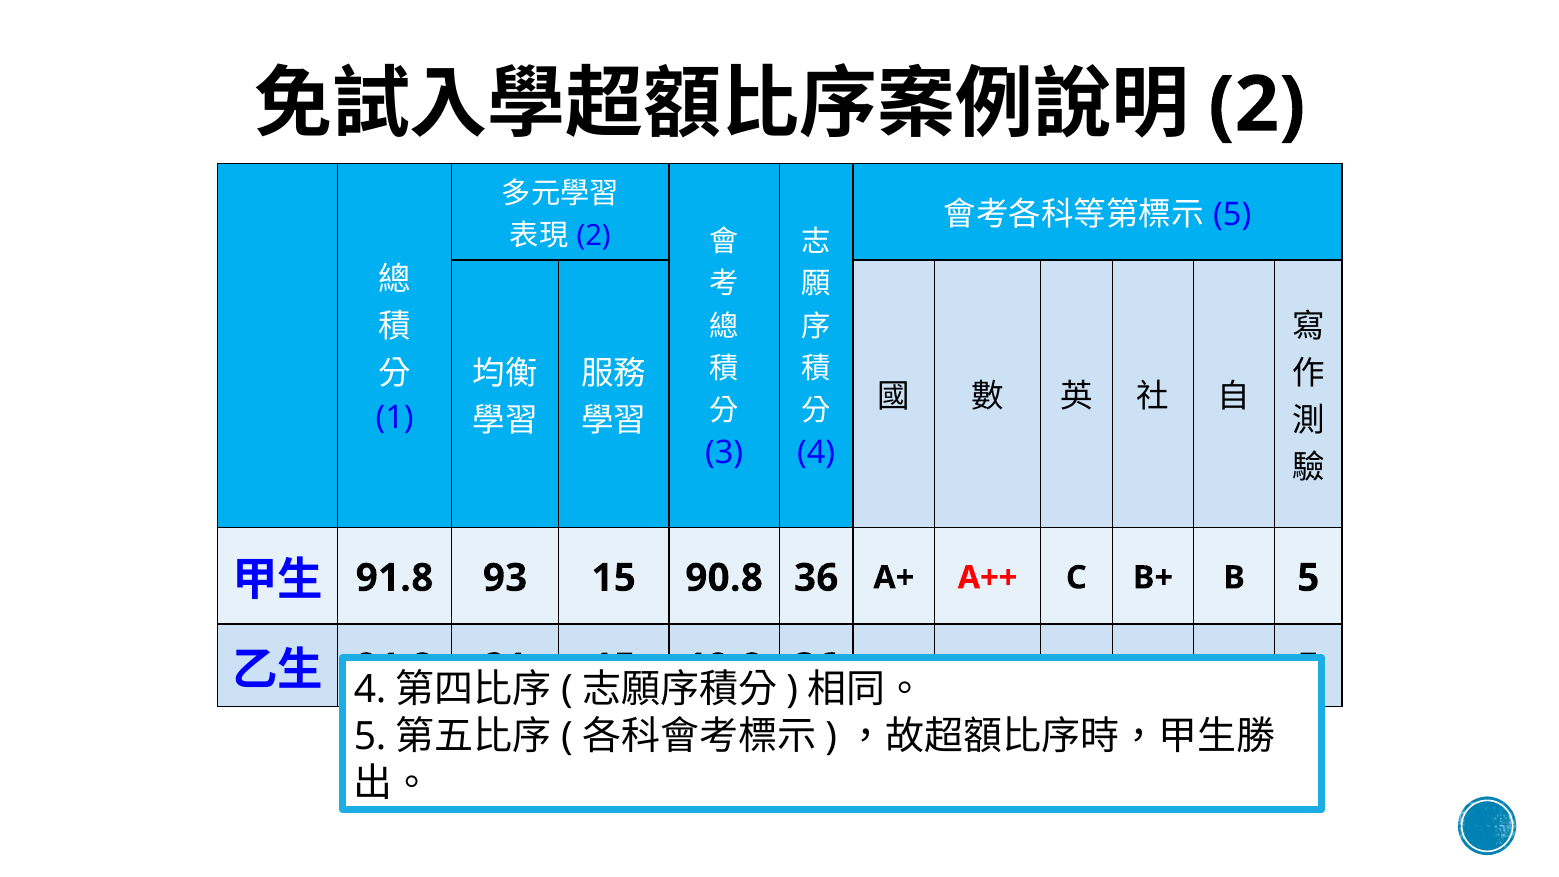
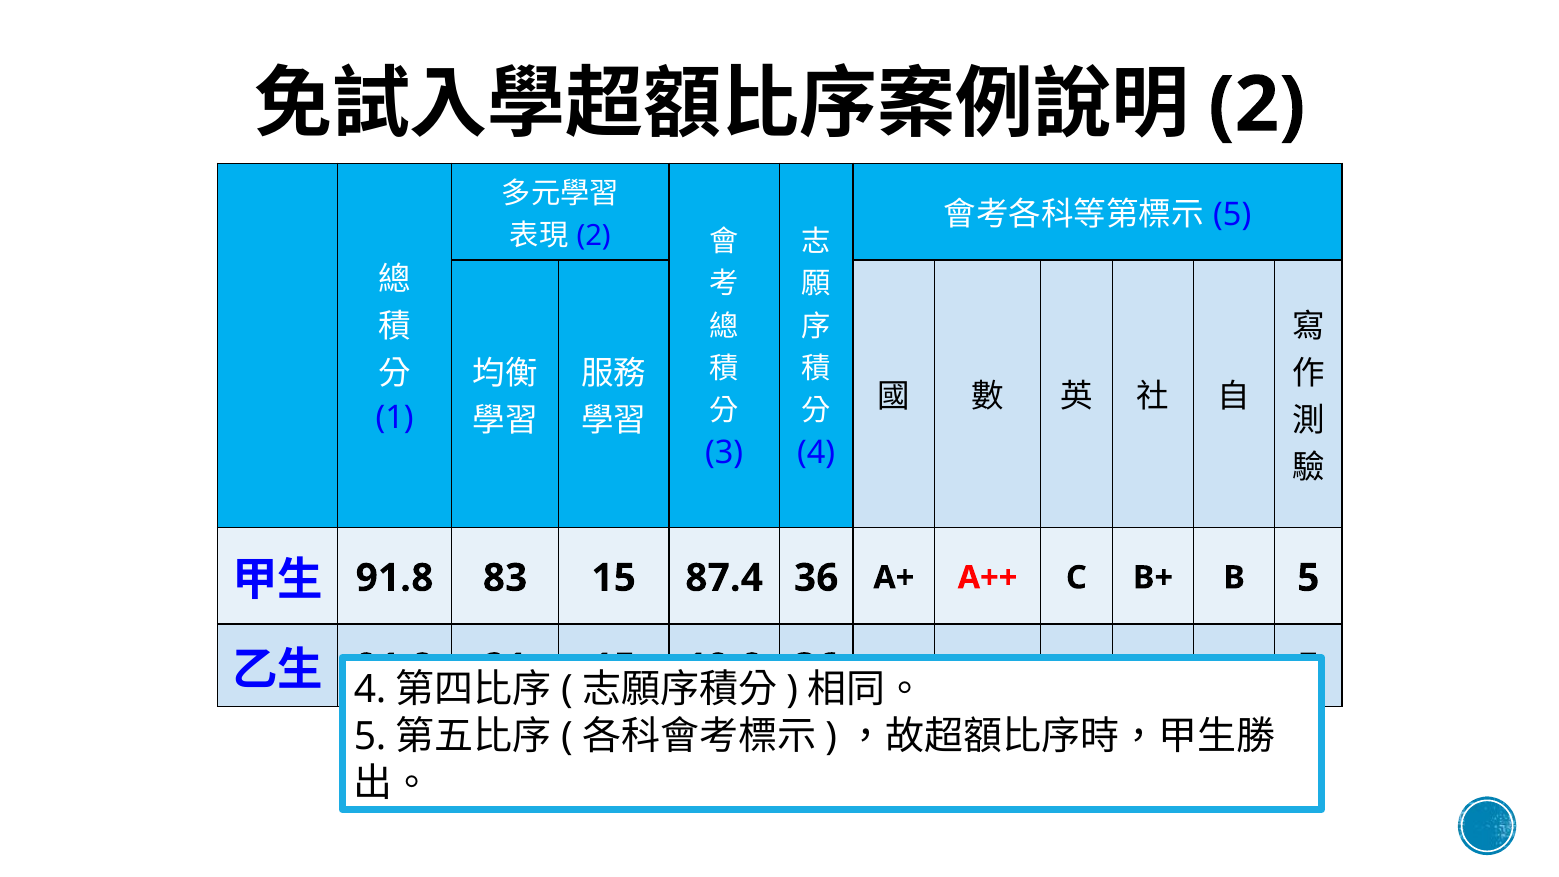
93: 93 -> 83
90.8: 90.8 -> 87.4
